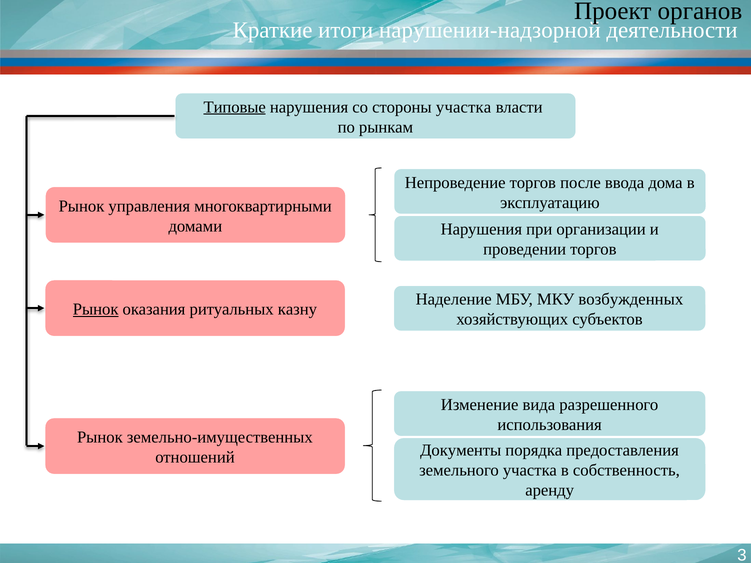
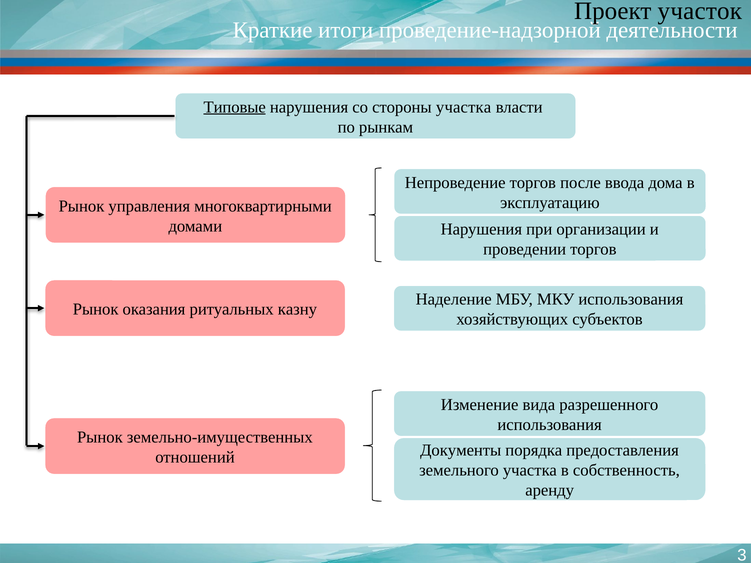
органов: органов -> участок
нарушении-надзорной: нарушении-надзорной -> проведение-надзорной
МКУ возбужденных: возбужденных -> использования
Рынок at (96, 309) underline: present -> none
